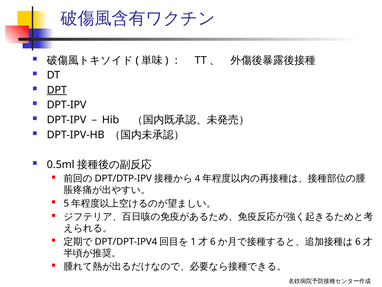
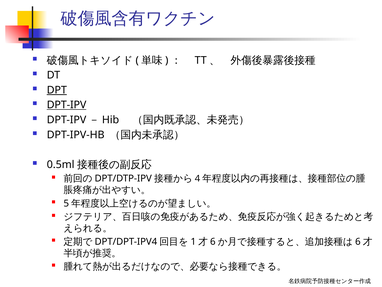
DPT-IPV underline: none -> present
